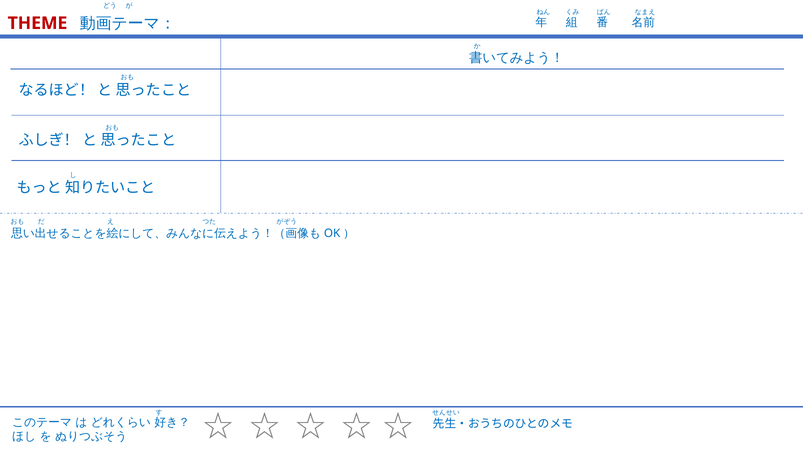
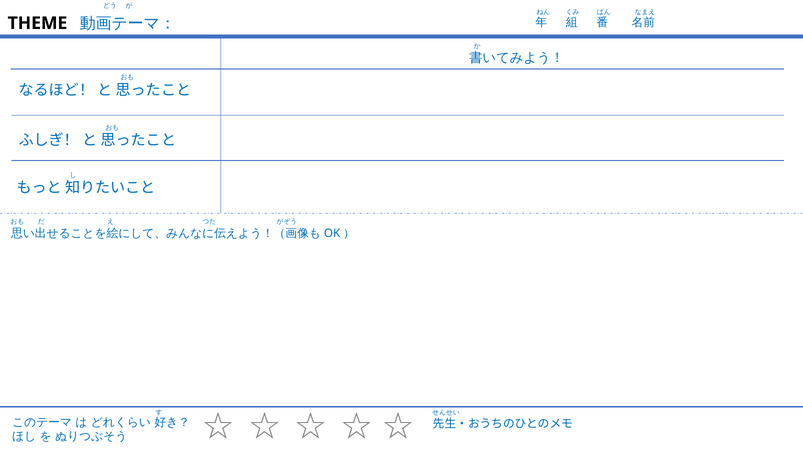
THEME colour: red -> black
